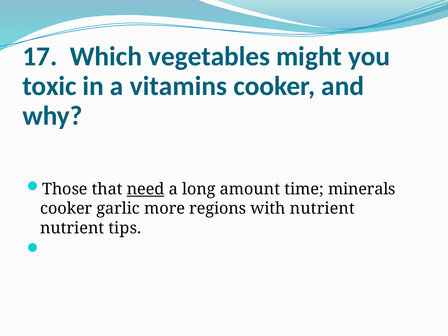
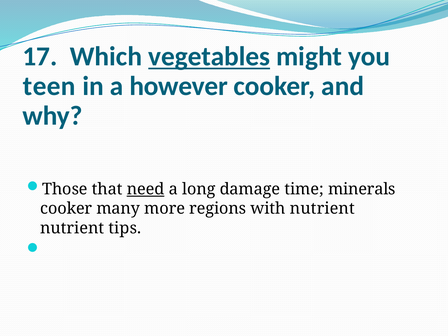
vegetables underline: none -> present
toxic: toxic -> teen
vitamins: vitamins -> however
amount: amount -> damage
garlic: garlic -> many
